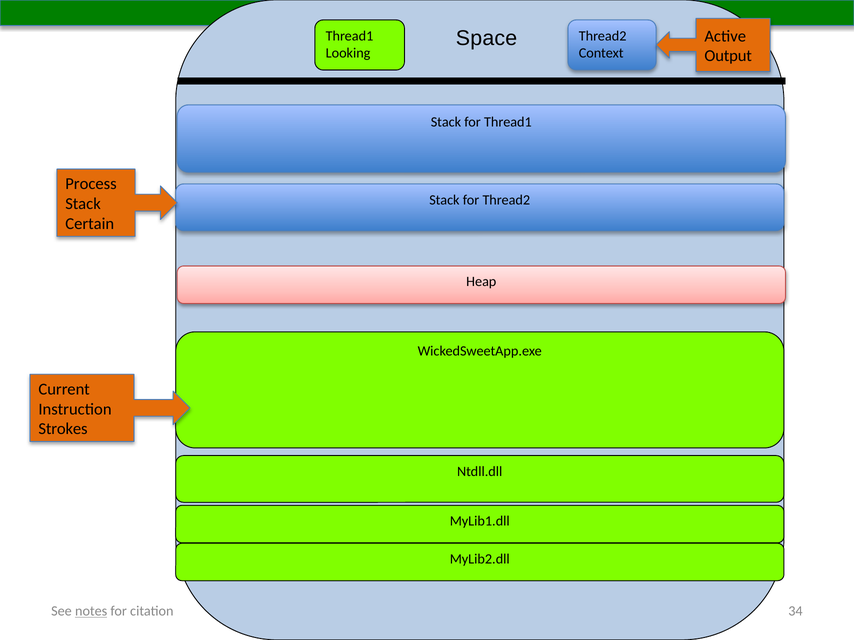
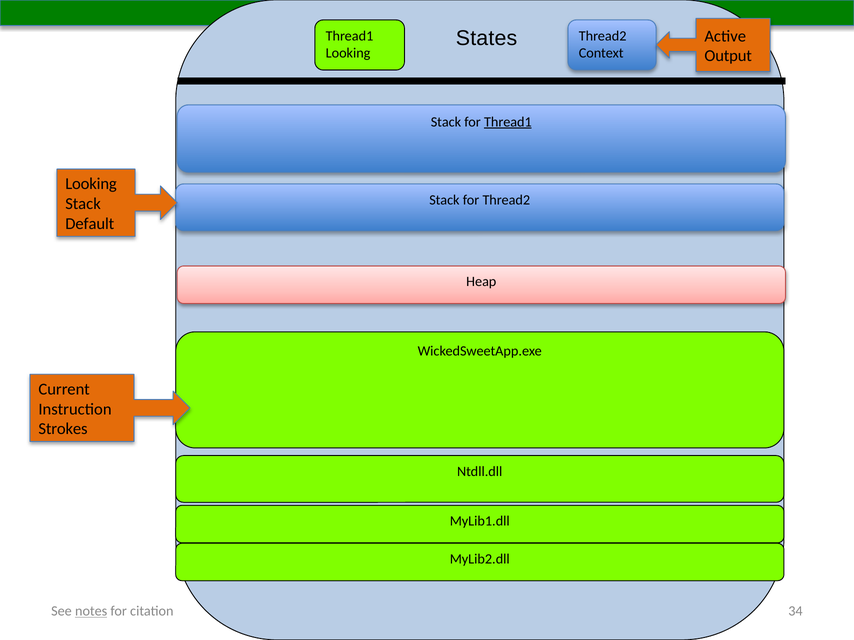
Space: Space -> States
Thread1 at (508, 122) underline: none -> present
Process at (91, 184): Process -> Looking
Certain: Certain -> Default
